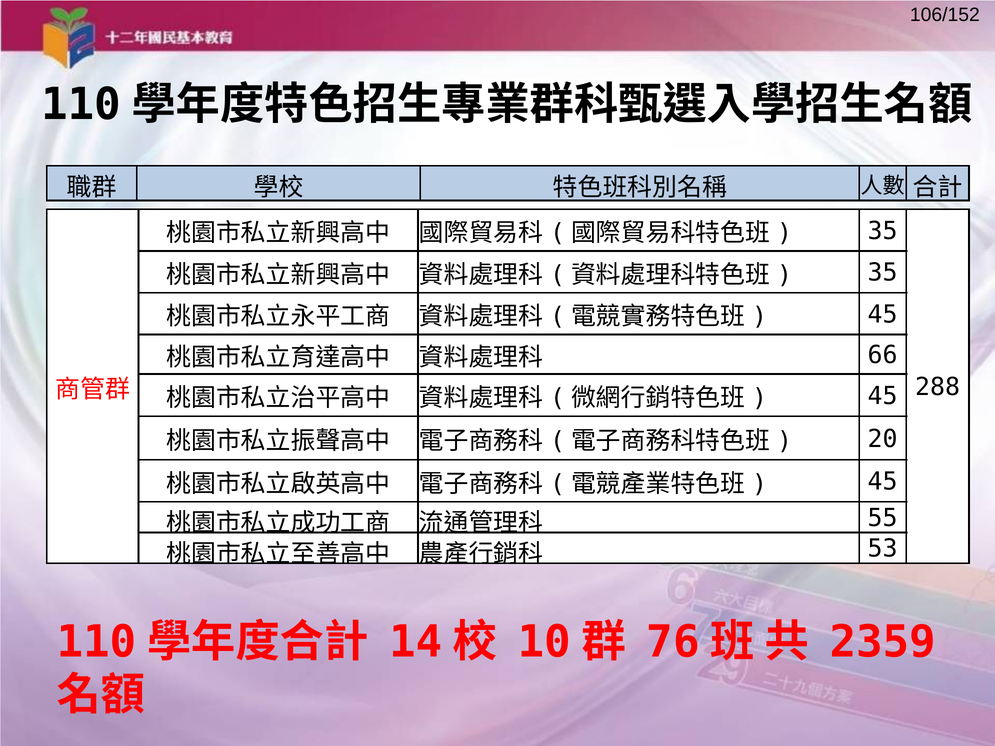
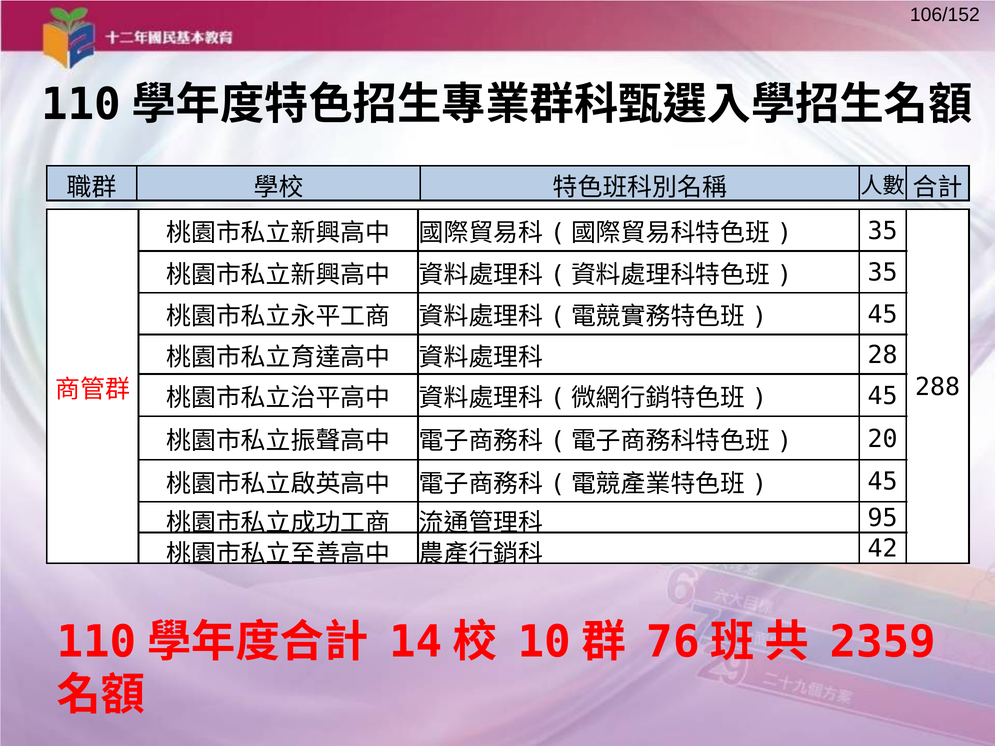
66: 66 -> 28
55: 55 -> 95
53: 53 -> 42
